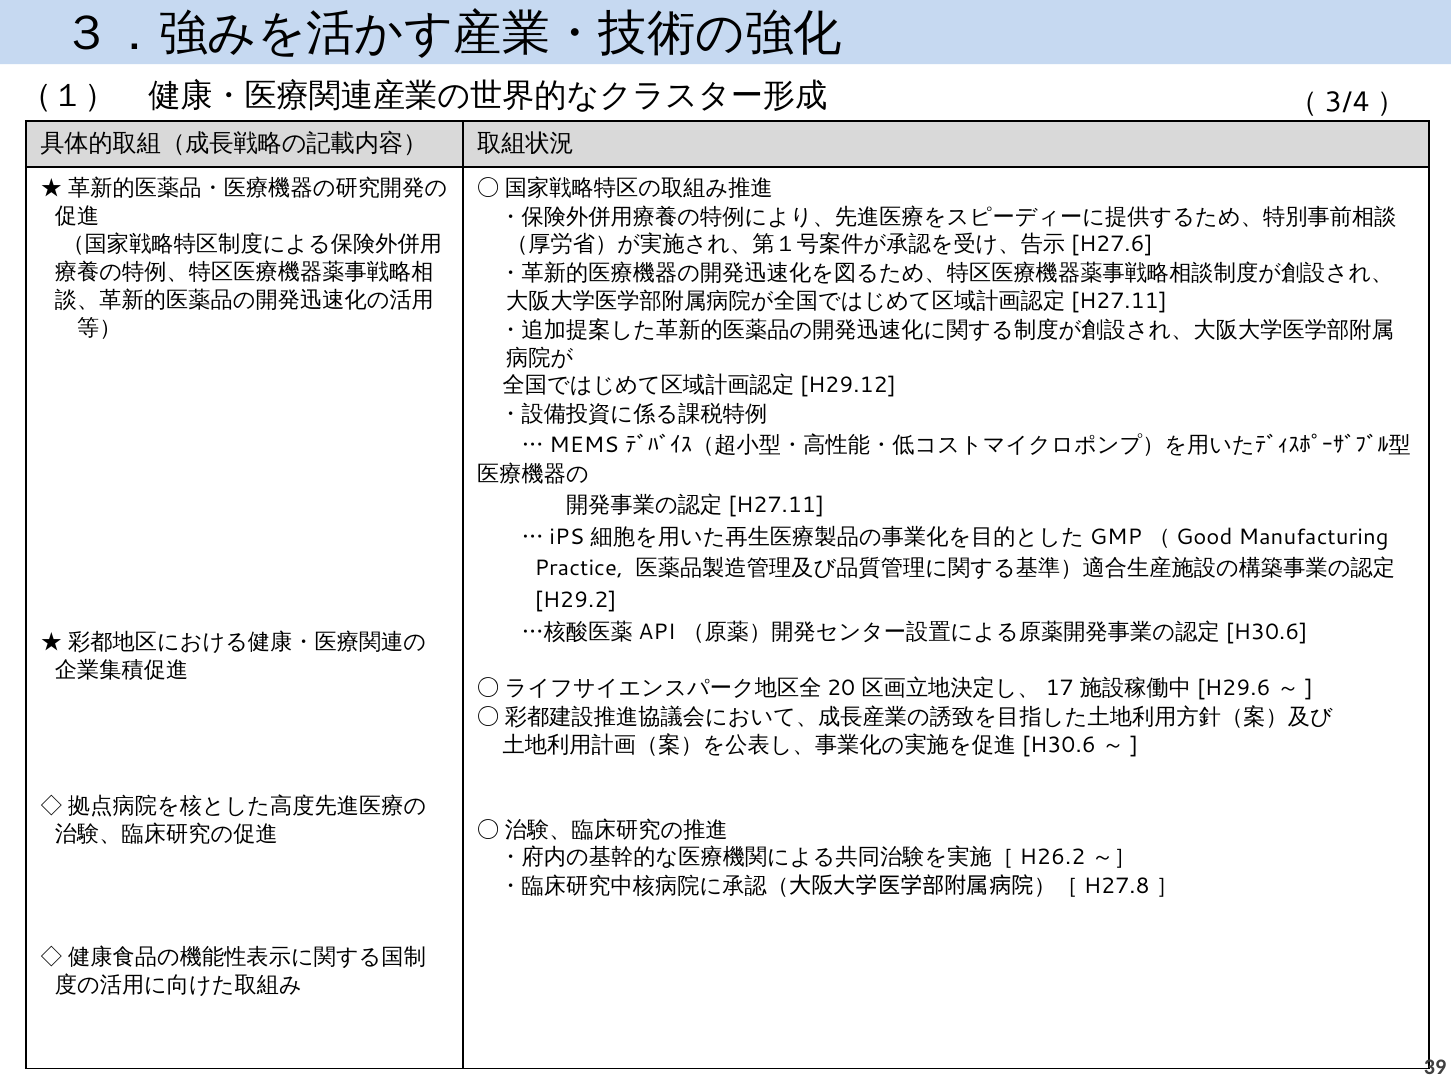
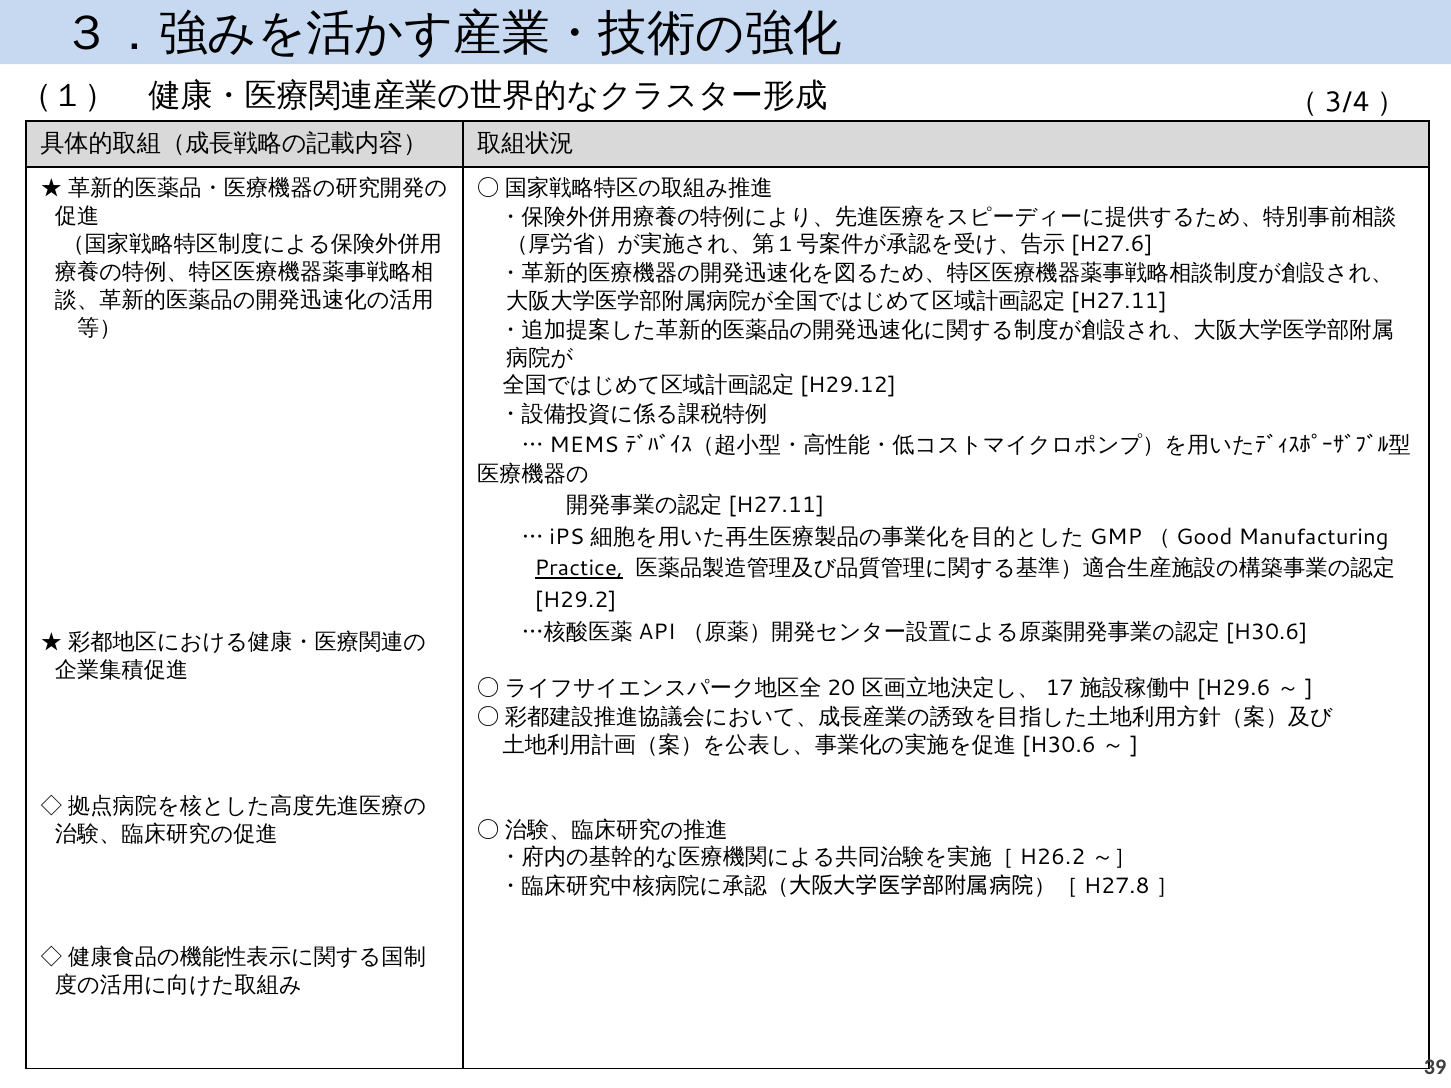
Practice underline: none -> present
